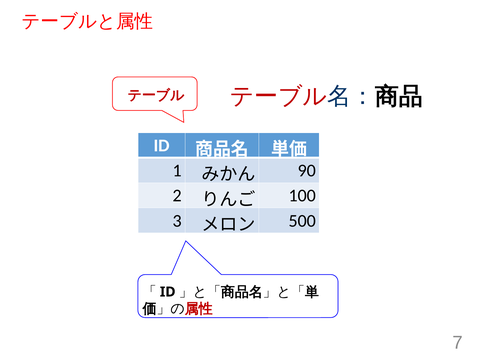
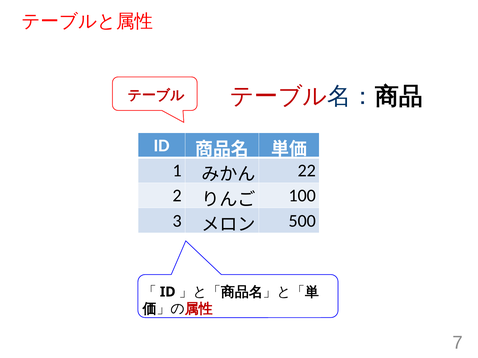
90: 90 -> 22
